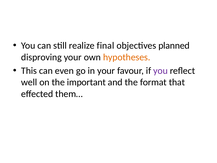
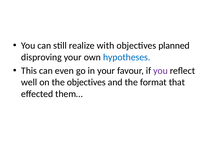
final: final -> with
hypotheses colour: orange -> blue
the important: important -> objectives
